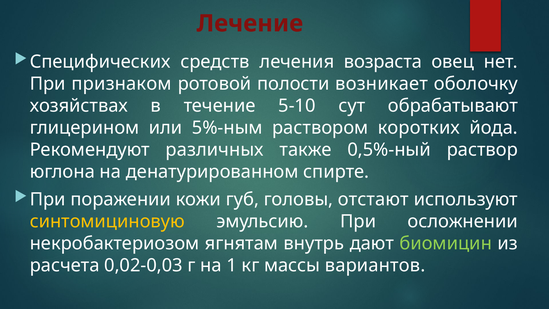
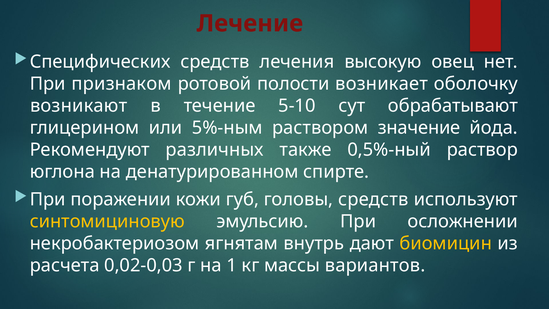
возраста: возраста -> высокую
хозяйствах: хозяйствах -> возникают
коротких: коротких -> значение
головы отстают: отстают -> средств
биомицин colour: light green -> yellow
